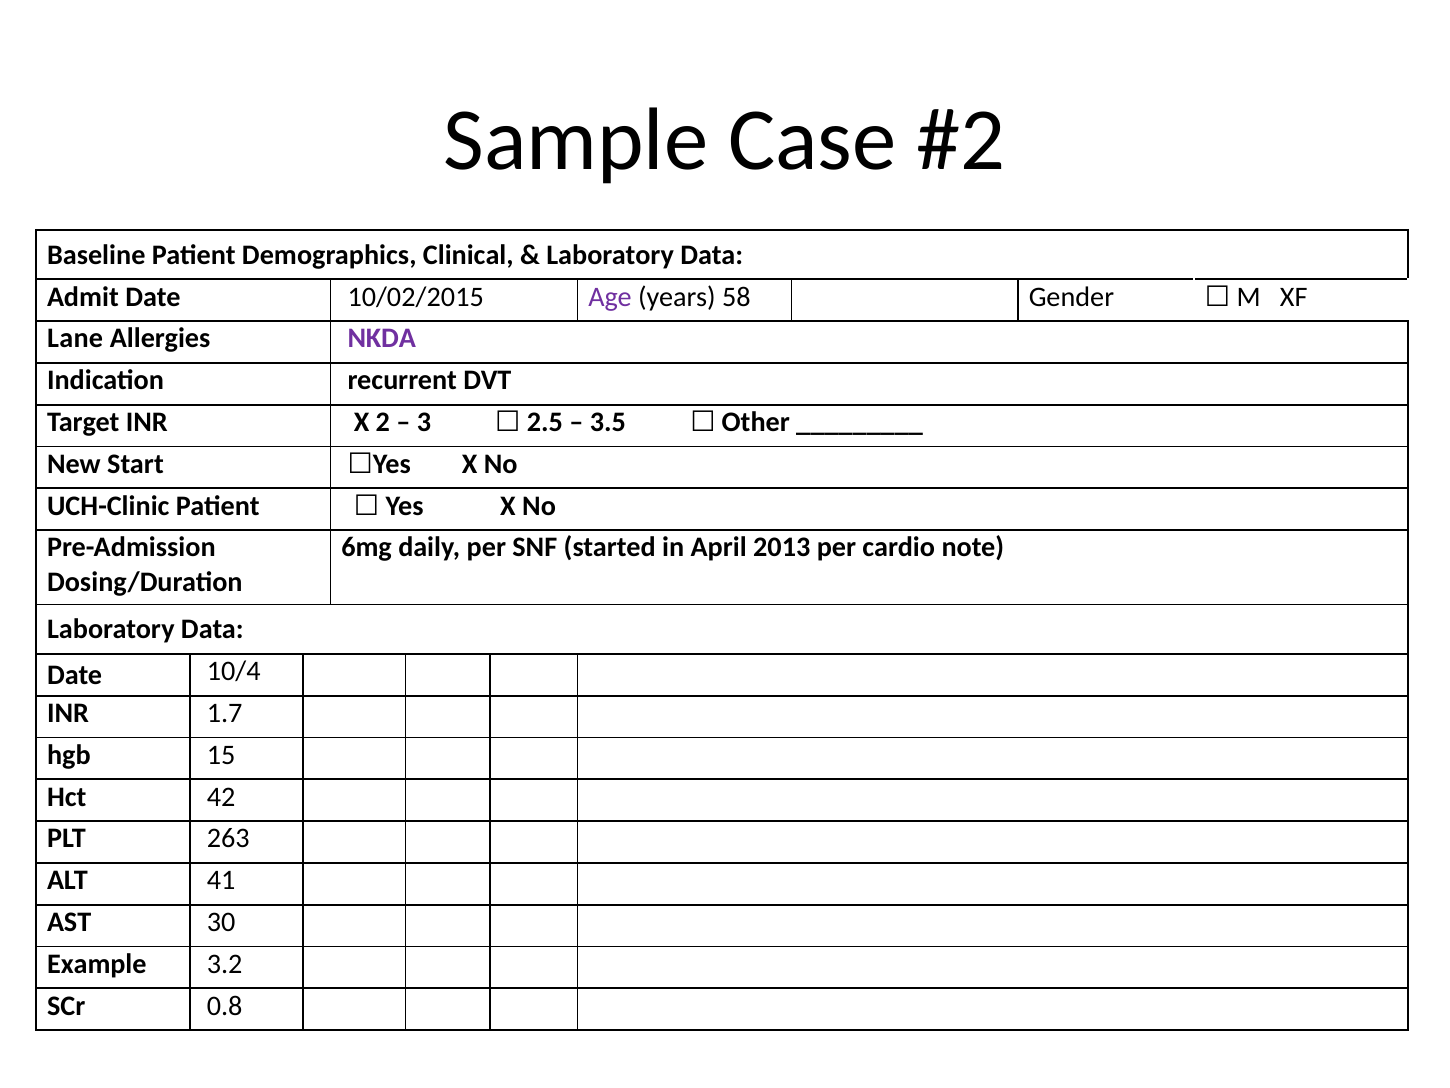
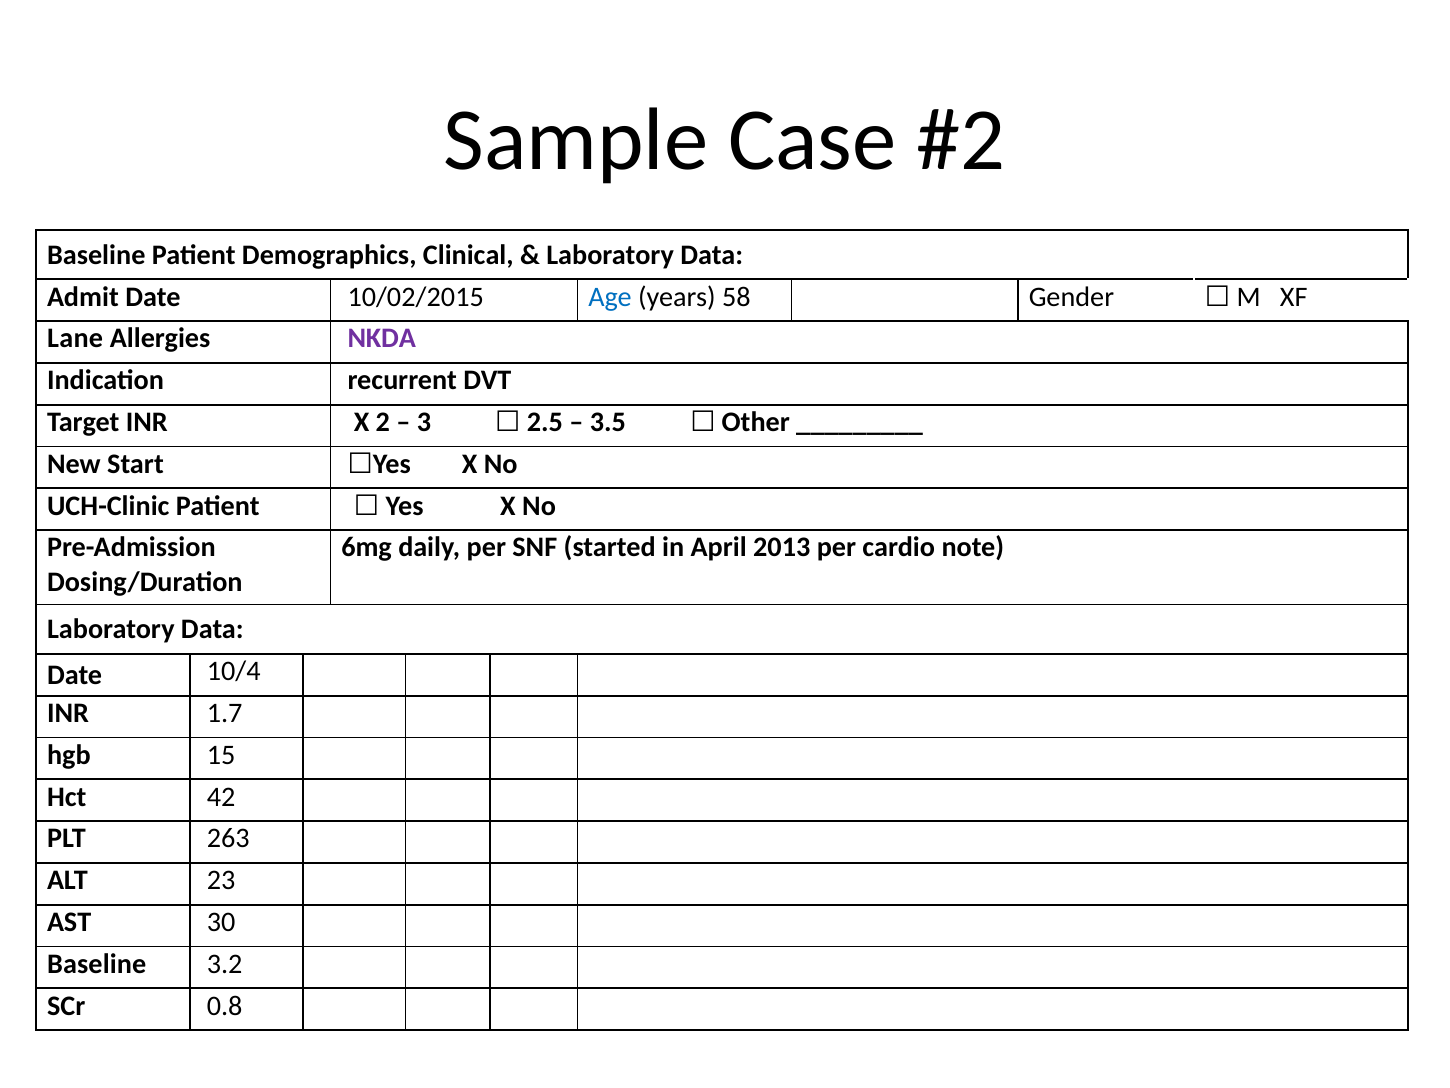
Age colour: purple -> blue
41: 41 -> 23
Example at (97, 964): Example -> Baseline
